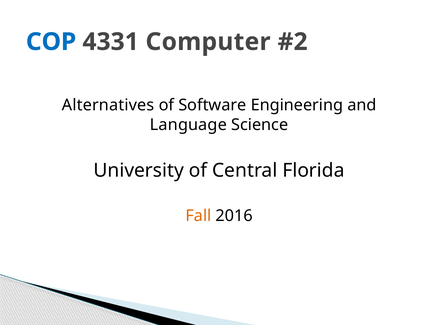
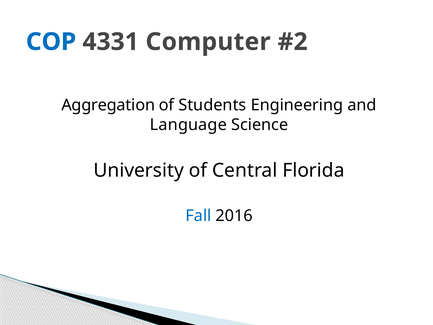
Alternatives: Alternatives -> Aggregation
Software: Software -> Students
Fall colour: orange -> blue
